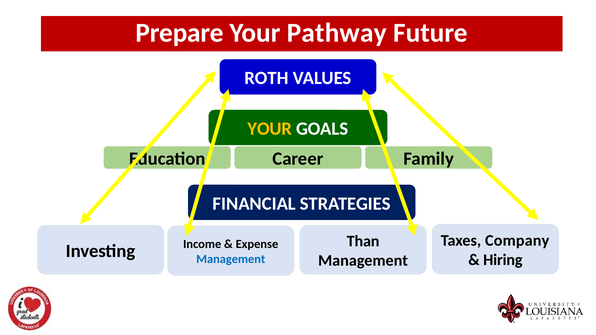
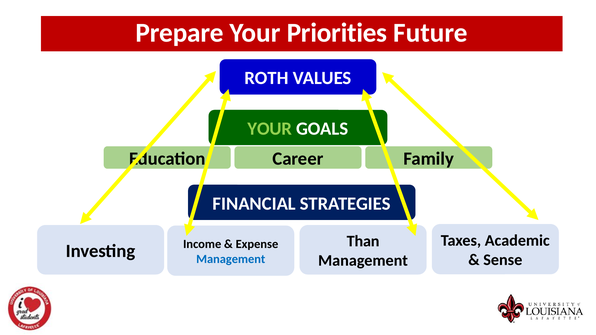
Pathway: Pathway -> Priorities
YOUR at (270, 129) colour: yellow -> light green
Company: Company -> Academic
Hiring: Hiring -> Sense
